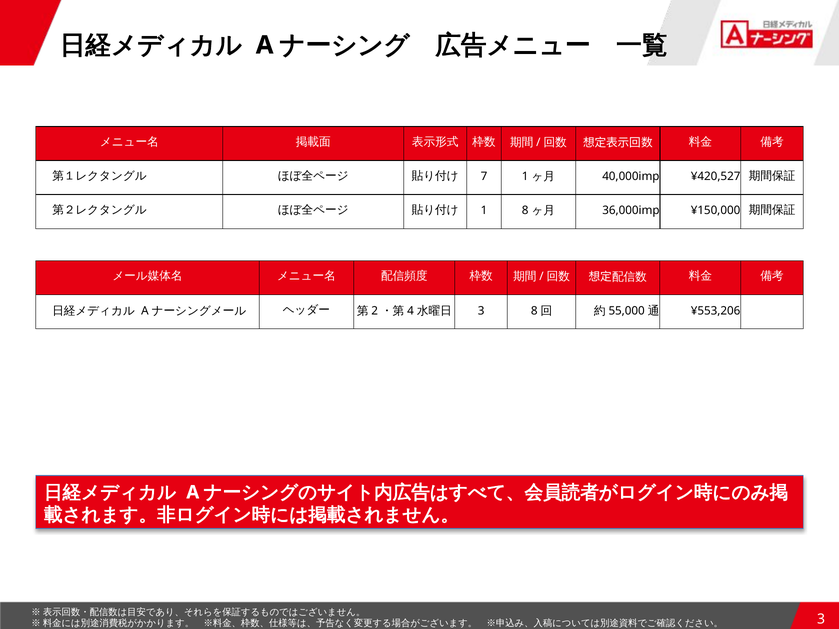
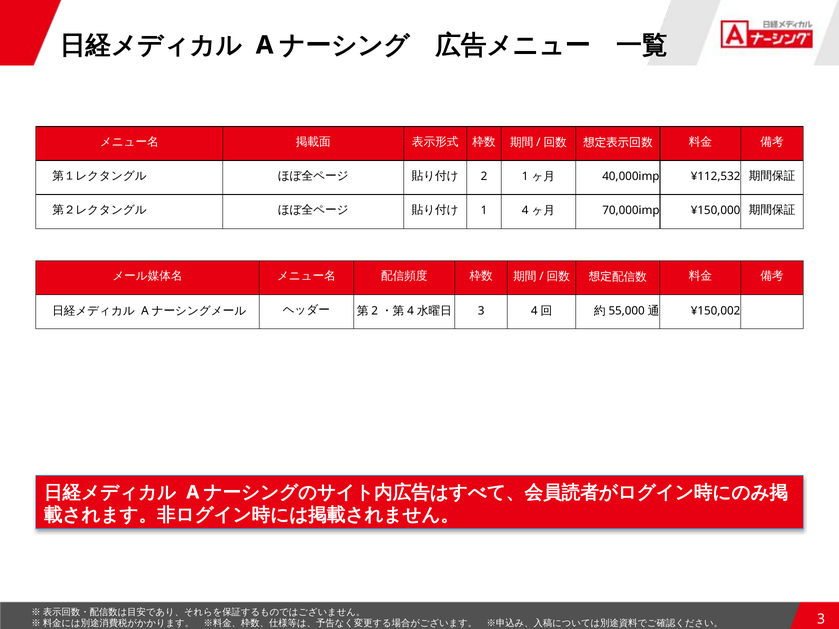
7: 7 -> 2
¥420,527: ¥420,527 -> ¥112,532
1 8: 8 -> 4
36,000imp: 36,000imp -> 70,000imp
3 8: 8 -> 4
¥553,206: ¥553,206 -> ¥150,002
